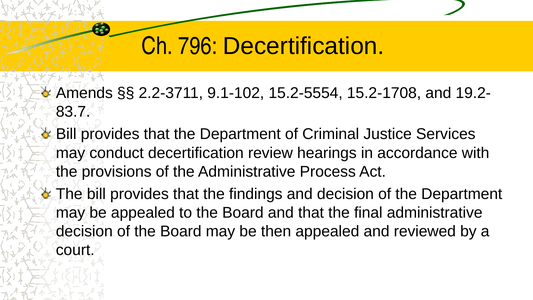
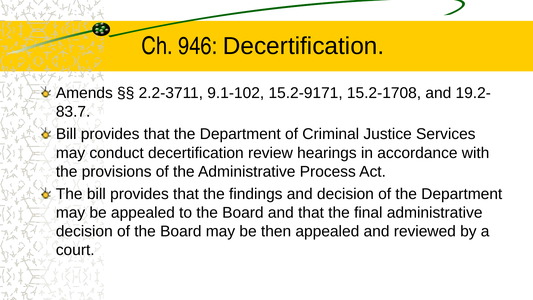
796: 796 -> 946
15.2-5554: 15.2-5554 -> 15.2-9171
